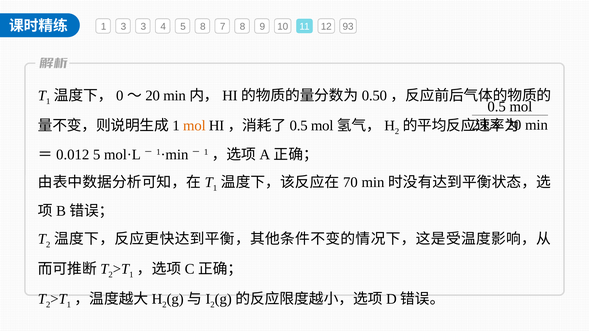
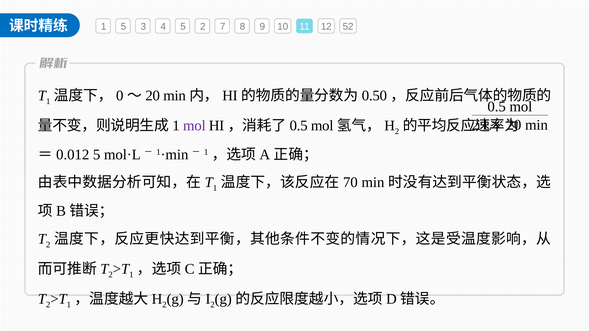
1 3: 3 -> 5
5 8: 8 -> 2
93: 93 -> 52
mol at (194, 126) colour: orange -> purple
